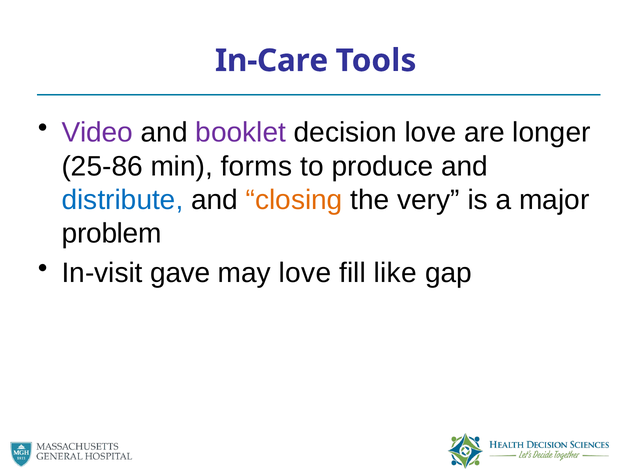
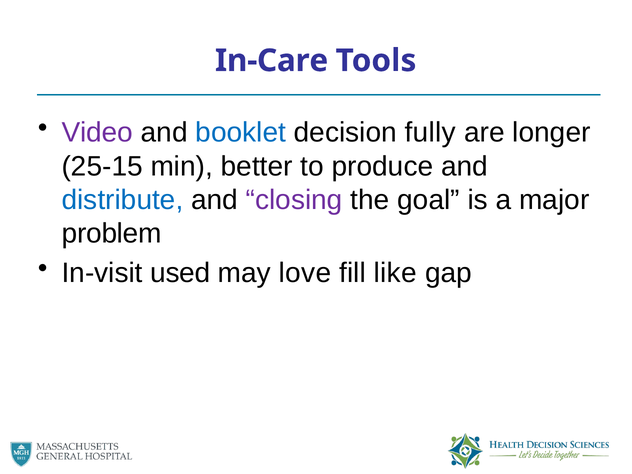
booklet colour: purple -> blue
decision love: love -> fully
25-86: 25-86 -> 25-15
forms: forms -> better
closing colour: orange -> purple
very: very -> goal
gave: gave -> used
